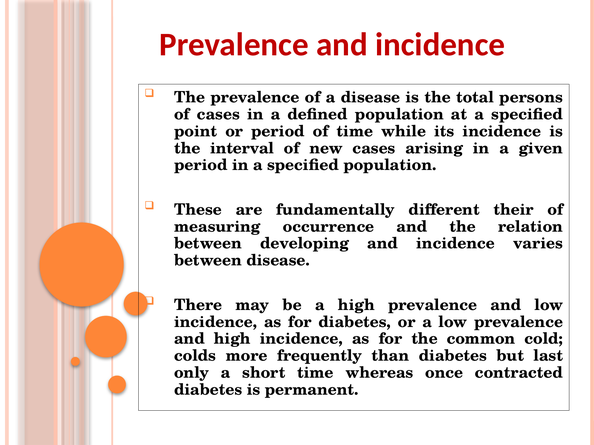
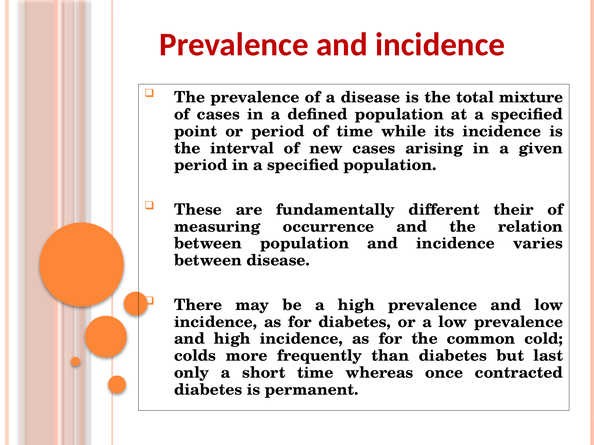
persons: persons -> mixture
between developing: developing -> population
